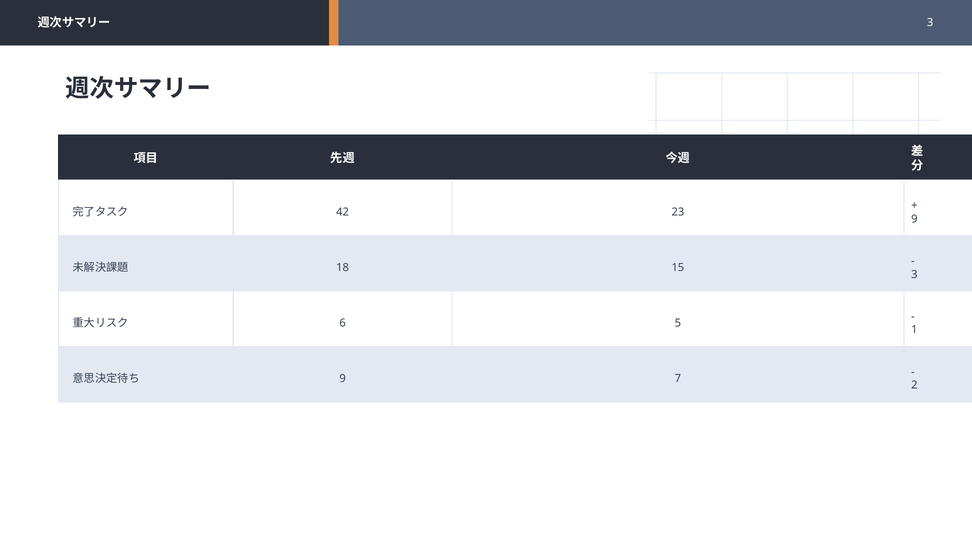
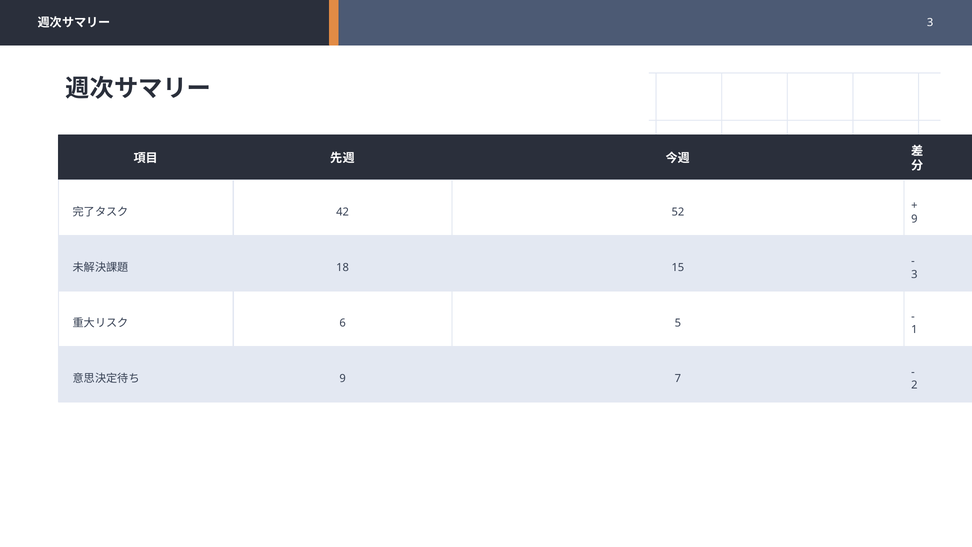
23: 23 -> 52
